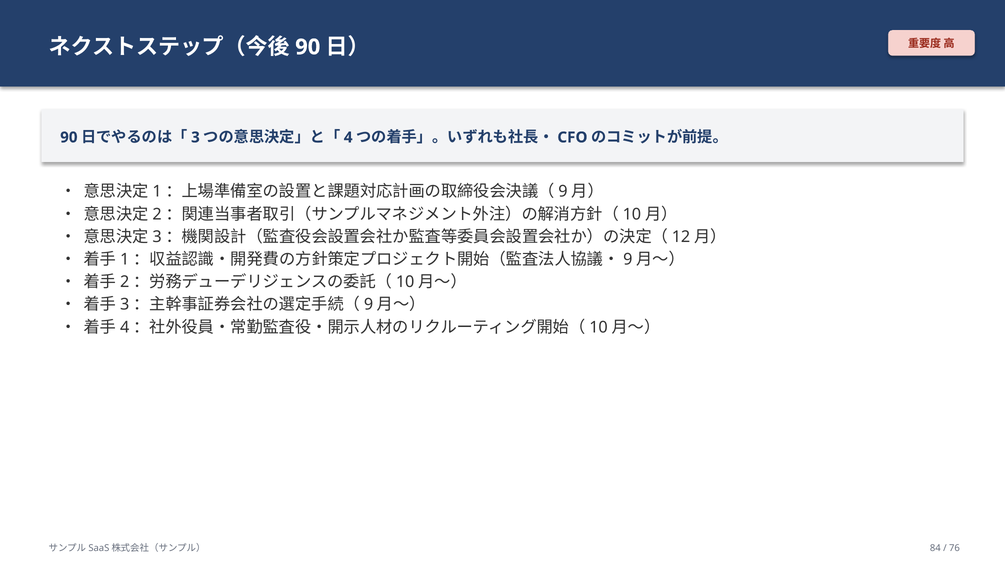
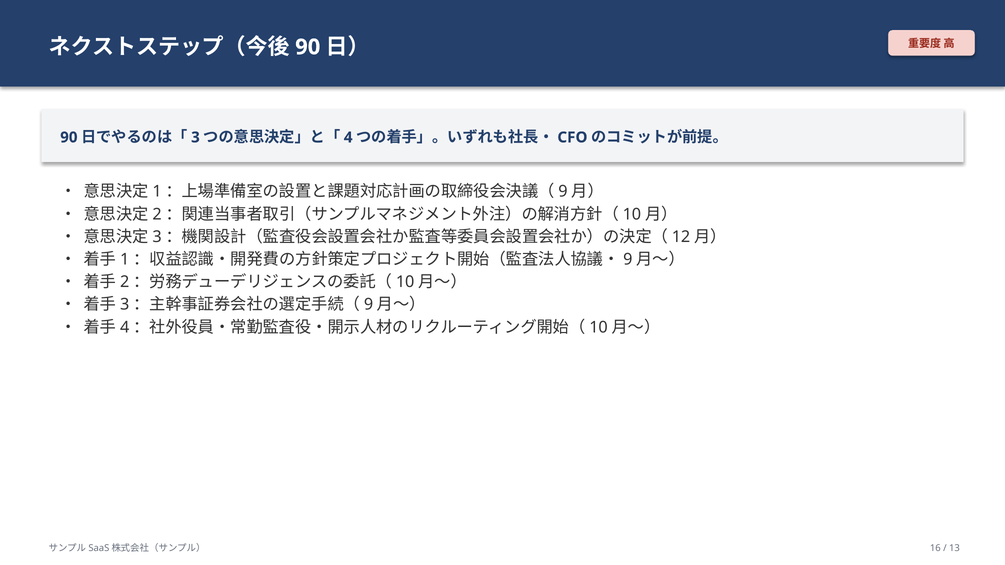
84: 84 -> 16
76: 76 -> 13
